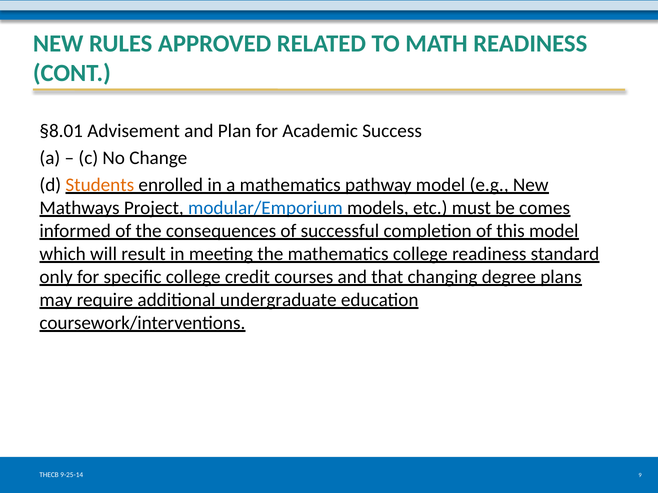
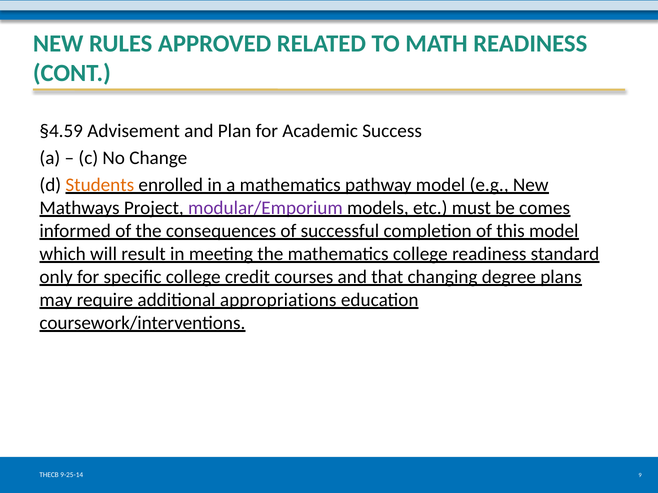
§8.01: §8.01 -> §4.59
modular/Emporium colour: blue -> purple
undergraduate: undergraduate -> appropriations
